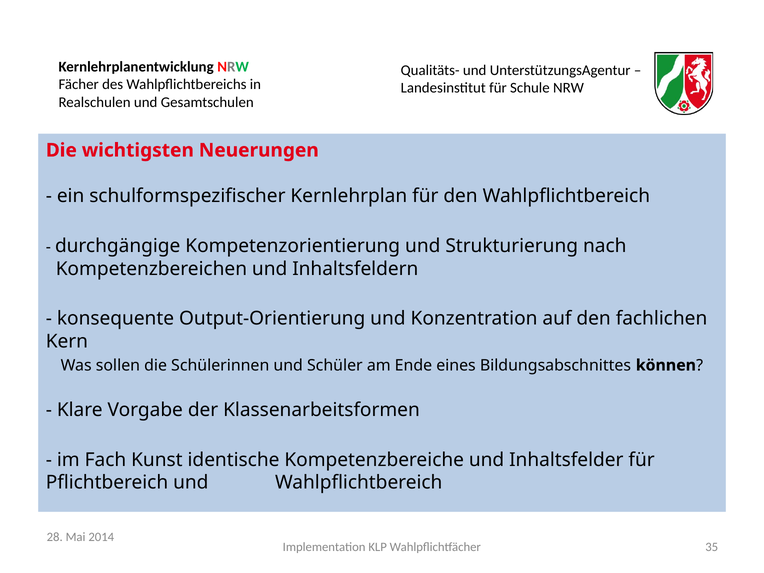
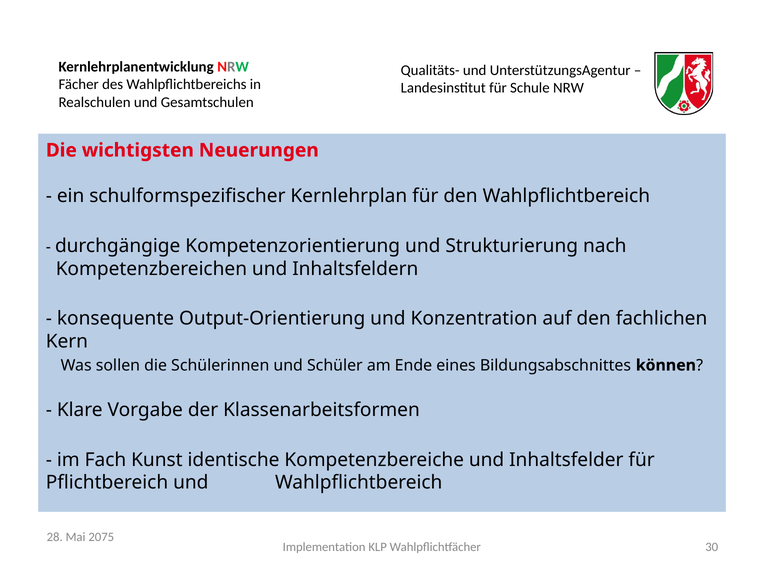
2014: 2014 -> 2075
35: 35 -> 30
